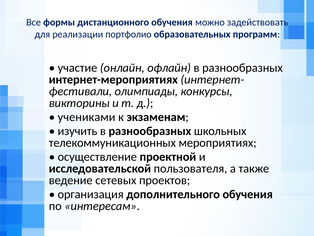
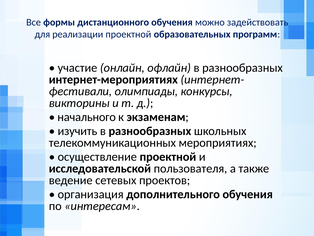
реализации портфолио: портфолио -> проектной
учениками: учениками -> начального
